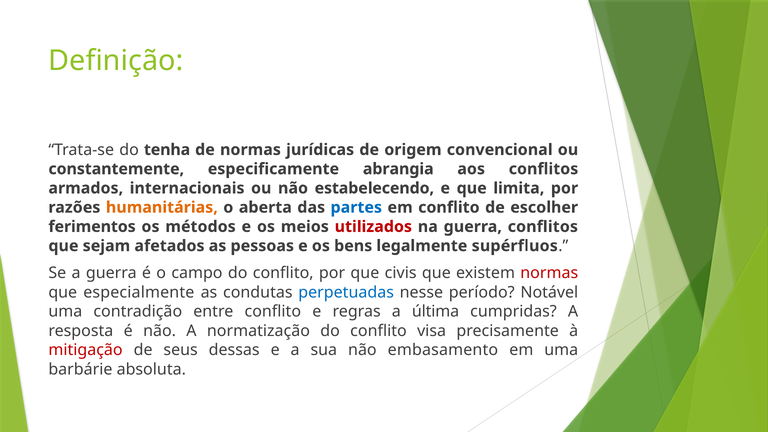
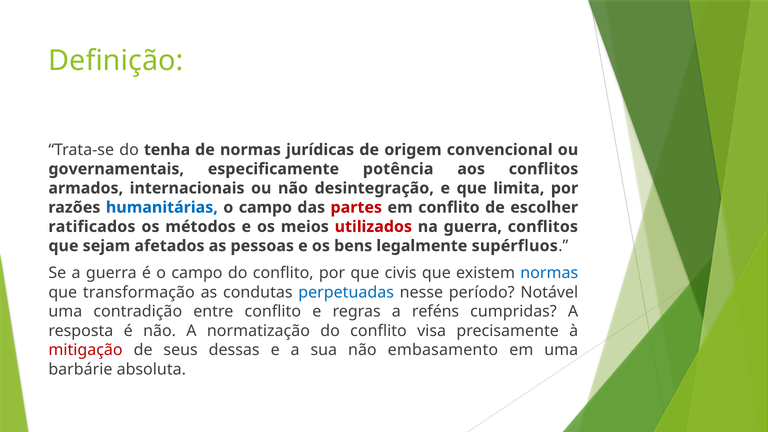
constantemente: constantemente -> governamentais
abrangia: abrangia -> potência
estabelecendo: estabelecendo -> desintegração
humanitárias colour: orange -> blue
aberta at (265, 207): aberta -> campo
partes colour: blue -> red
ferimentos: ferimentos -> ratificados
normas at (549, 273) colour: red -> blue
especialmente: especialmente -> transformação
última: última -> reféns
